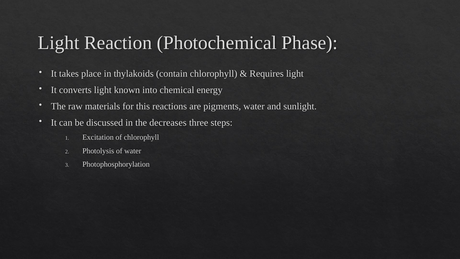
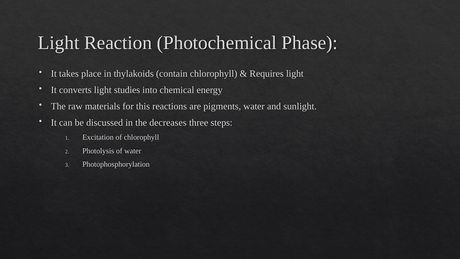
known: known -> studies
